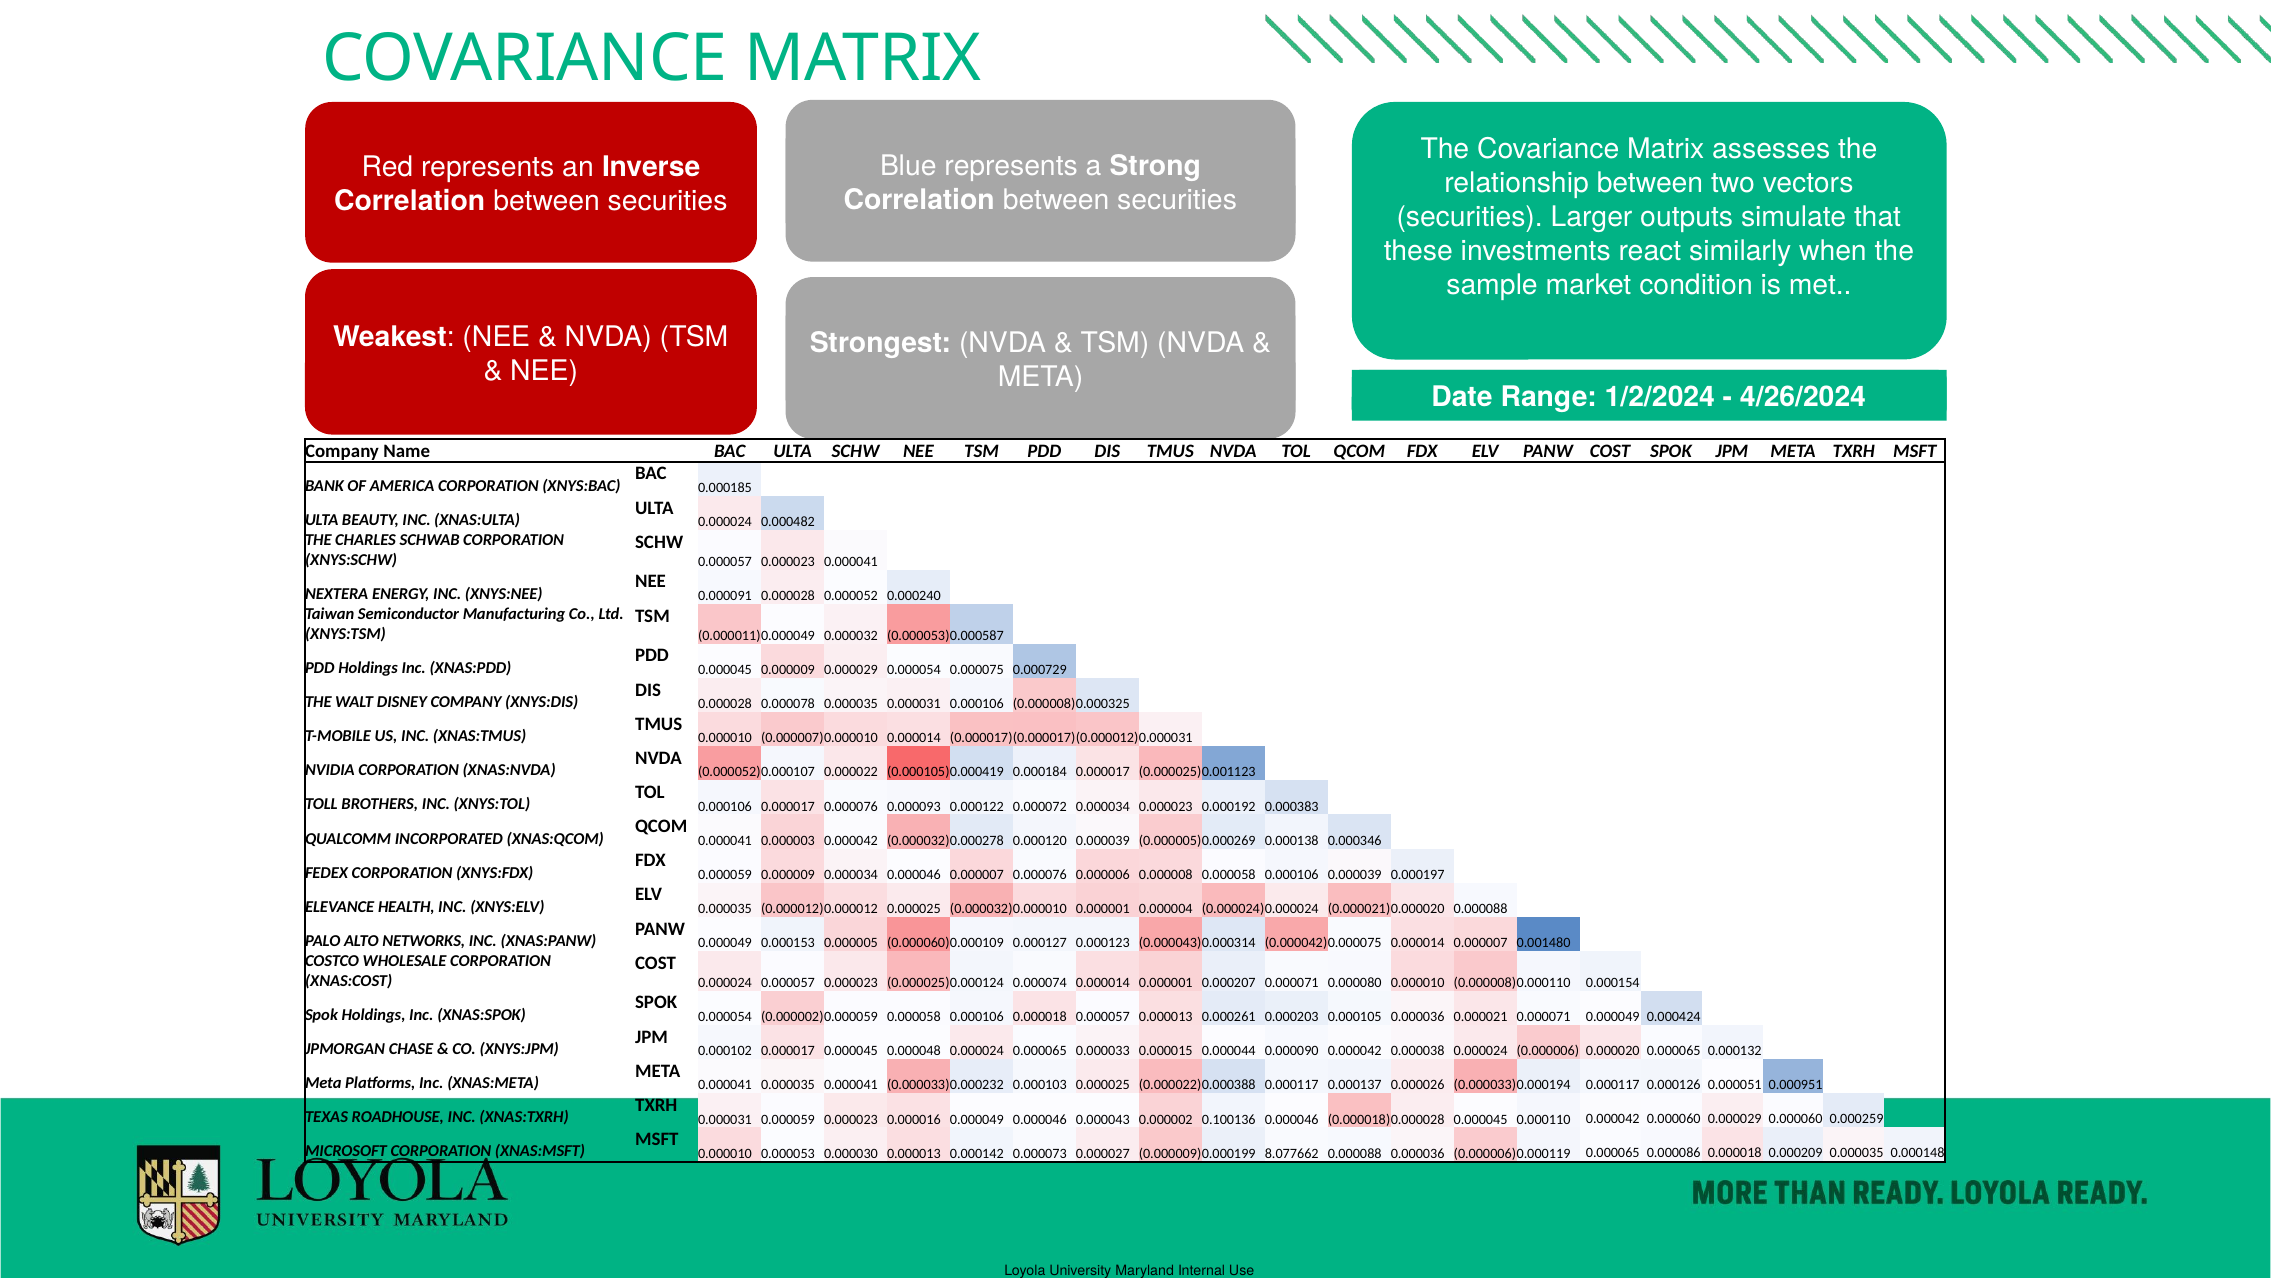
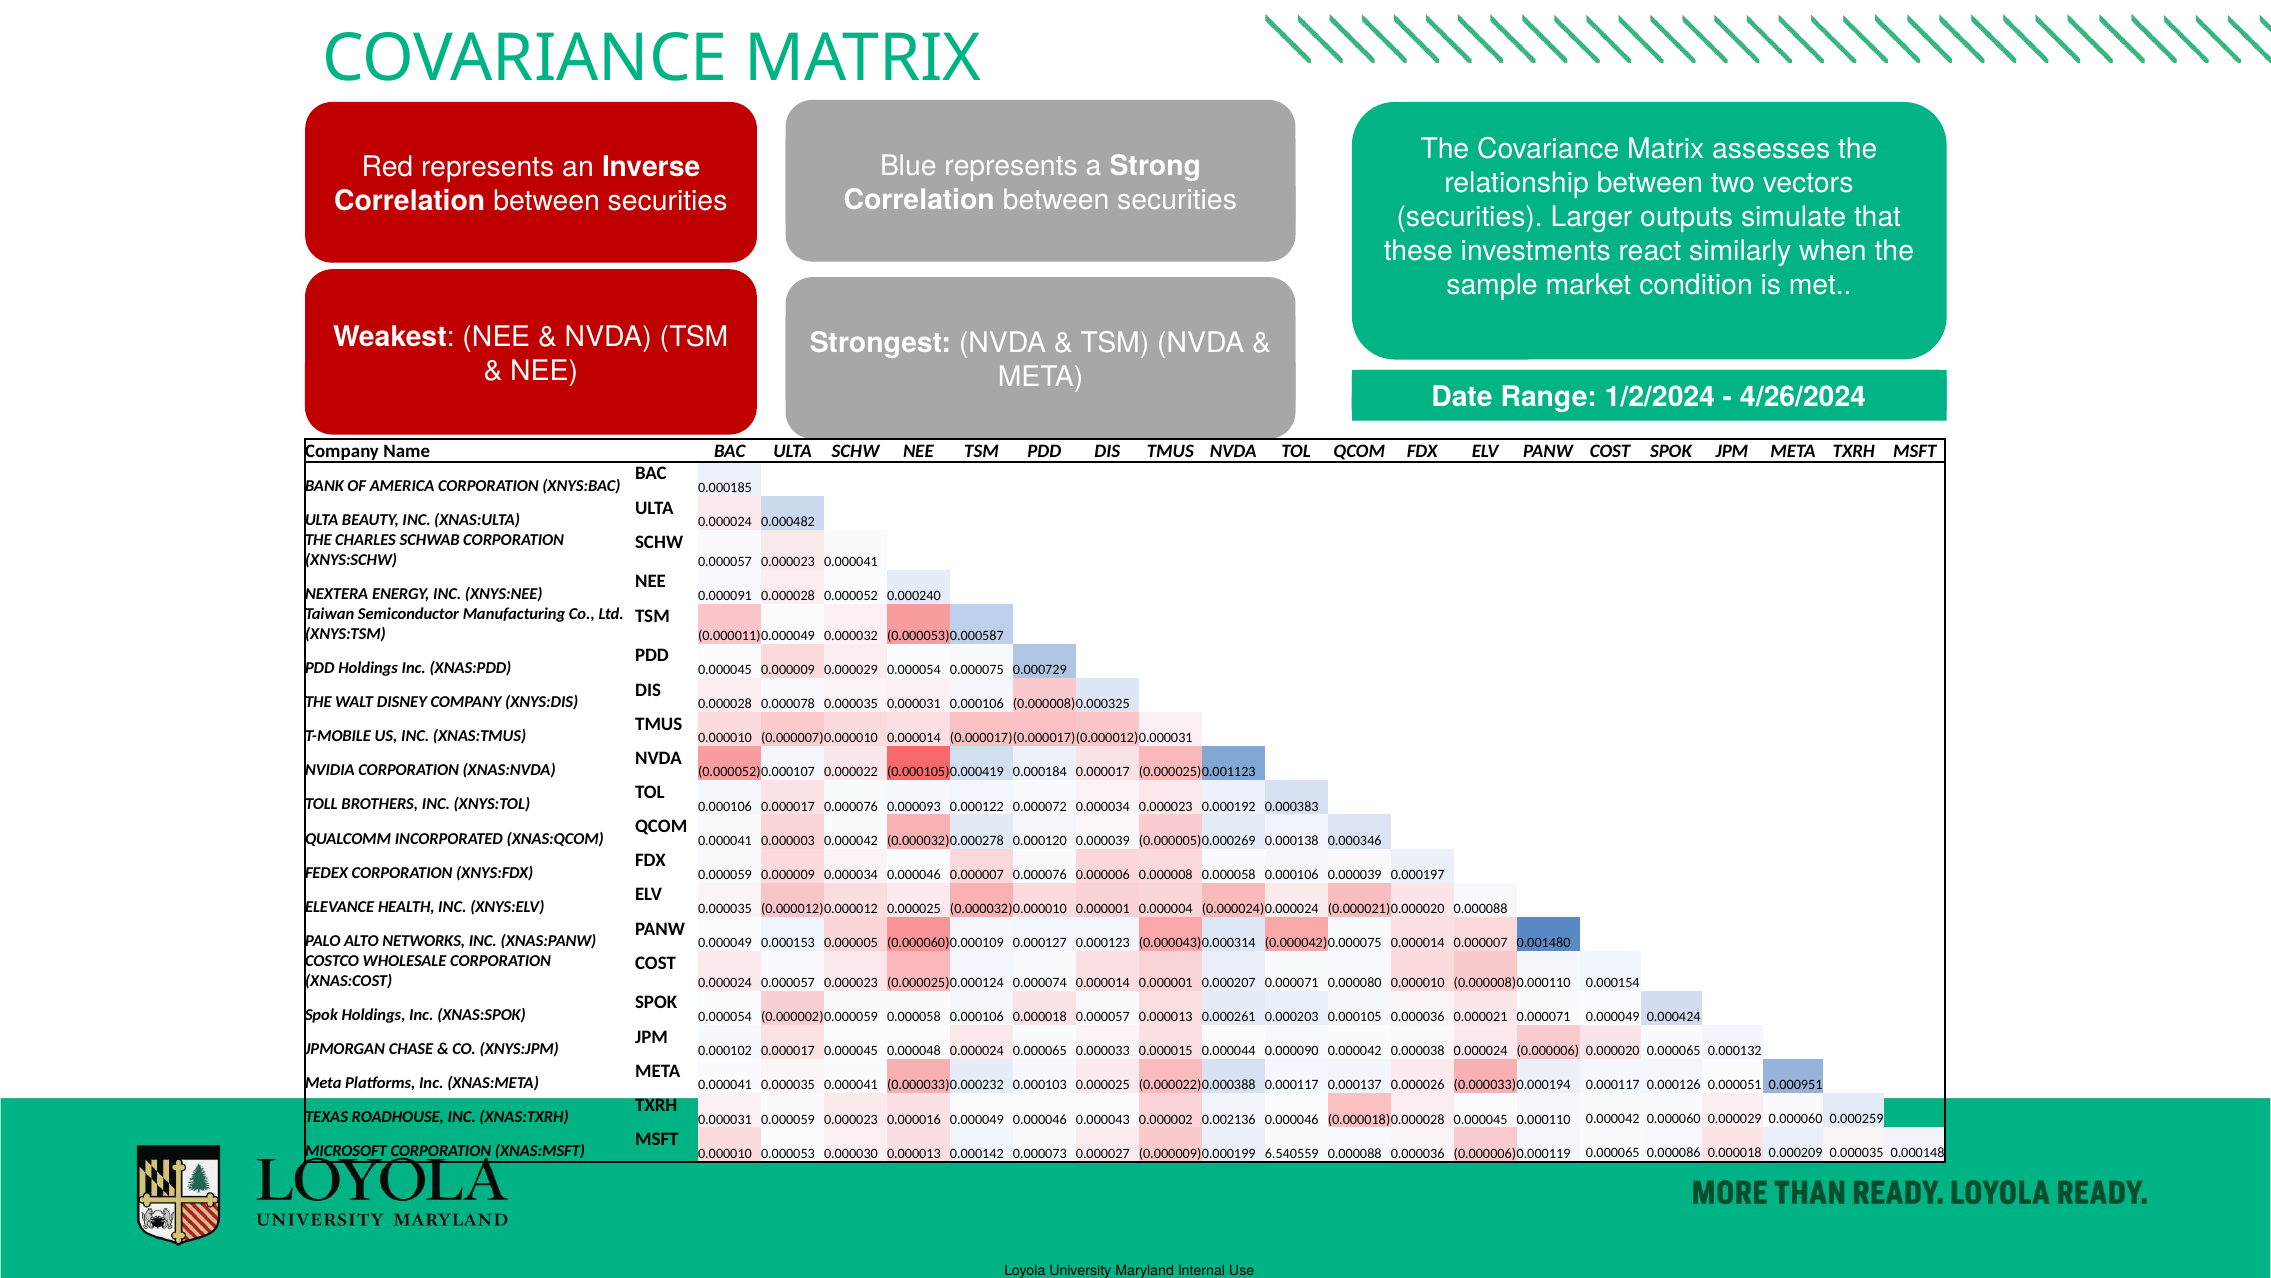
0.100136: 0.100136 -> 0.002136
8.077662: 8.077662 -> 6.540559
